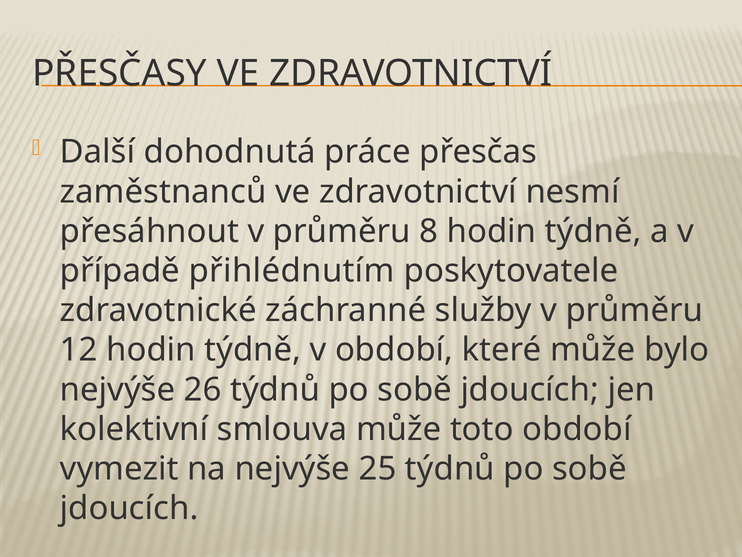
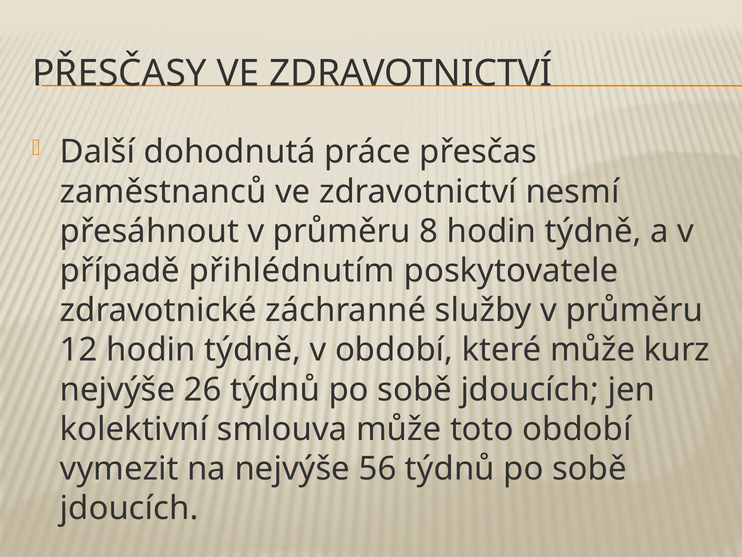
bylo: bylo -> kurz
25: 25 -> 56
